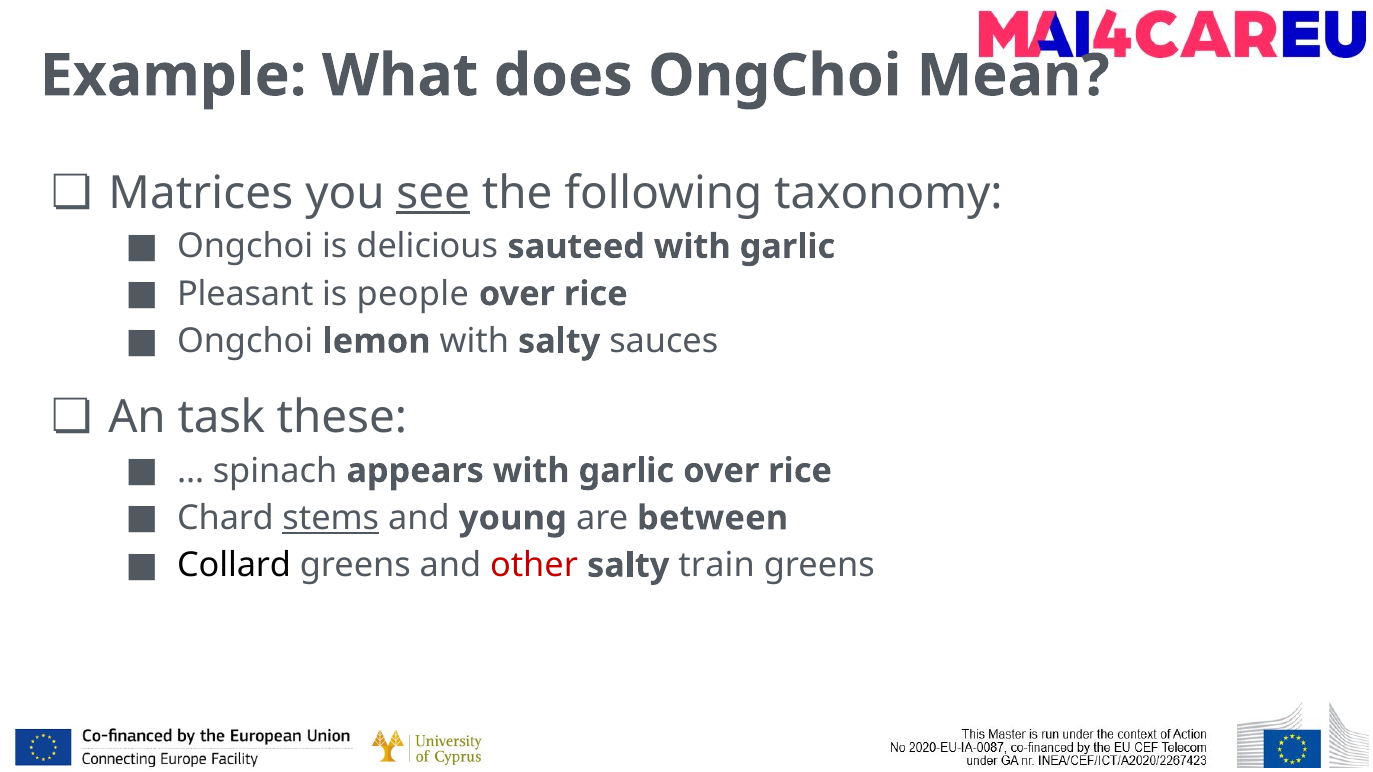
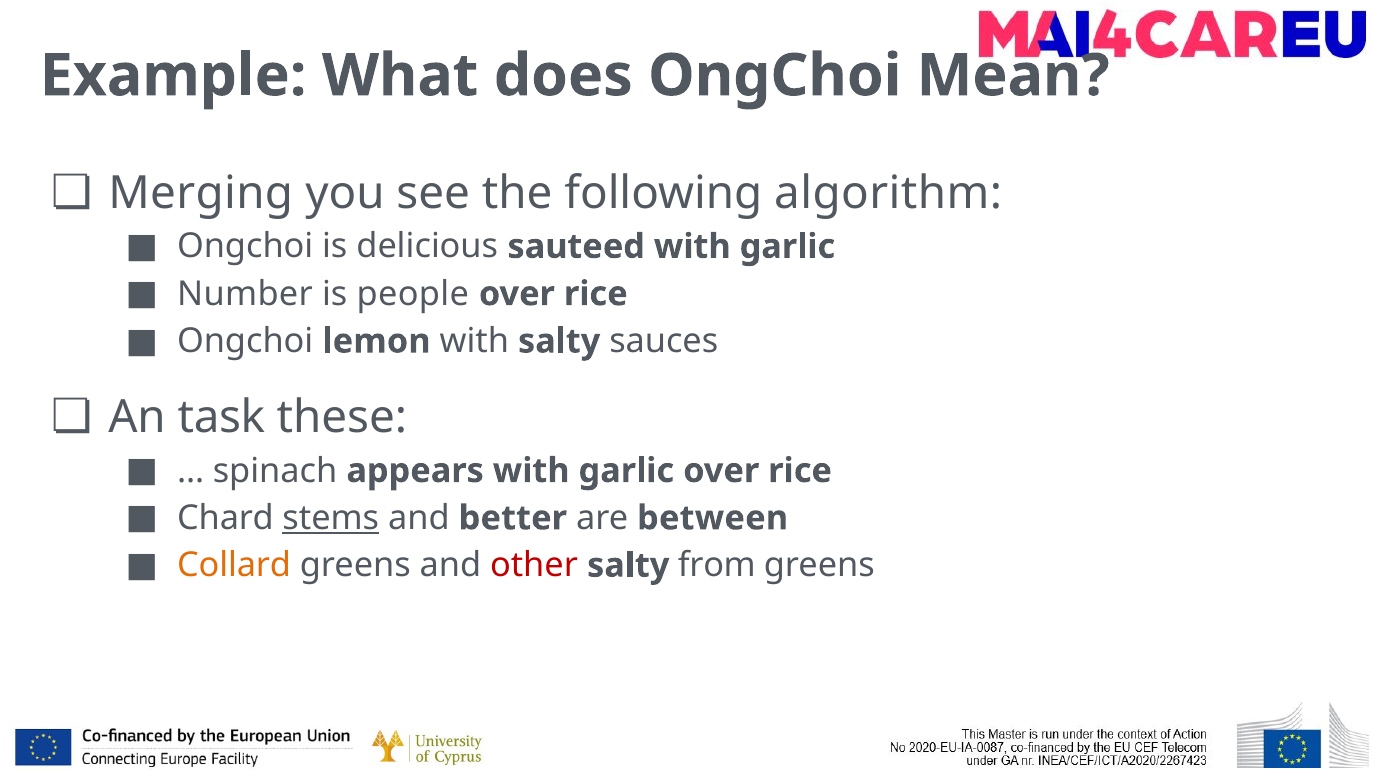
Matrices: Matrices -> Merging
see underline: present -> none
taxonomy: taxonomy -> algorithm
Pleasant: Pleasant -> Number
young: young -> better
Collard colour: black -> orange
train: train -> from
